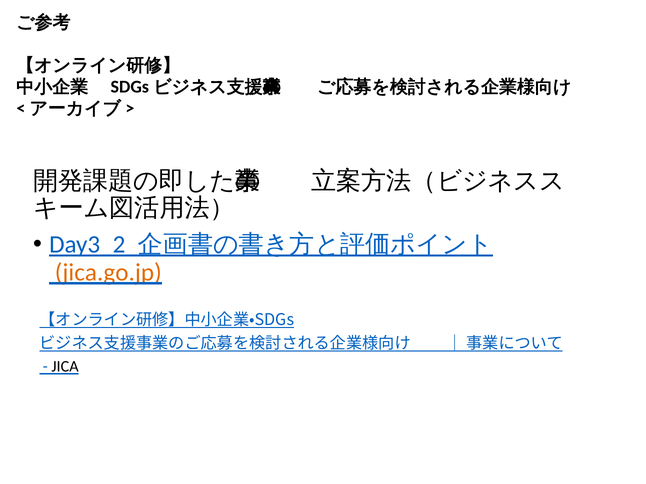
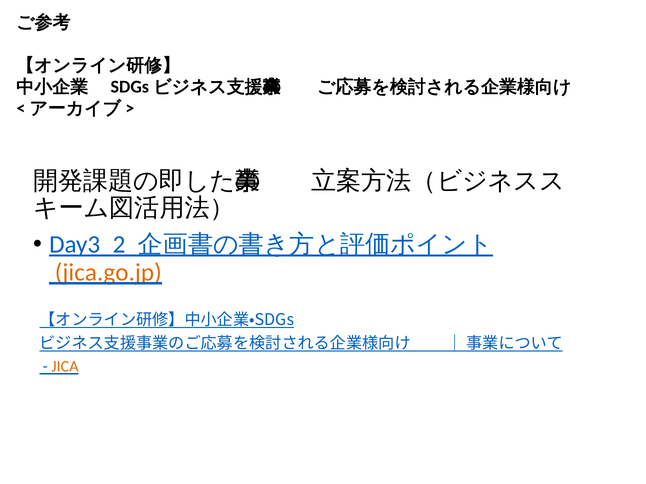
JICA colour: black -> orange
